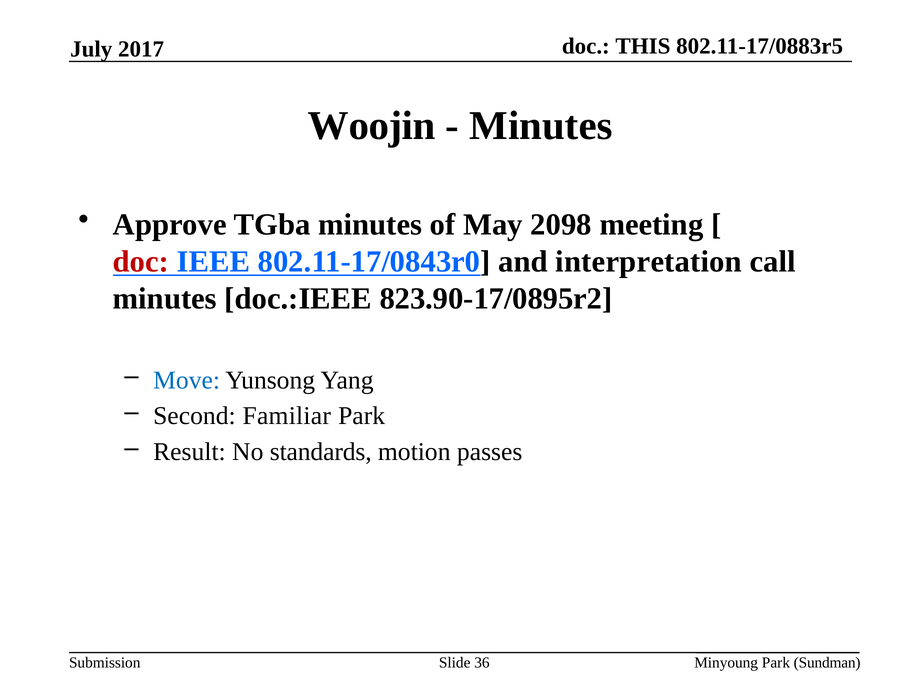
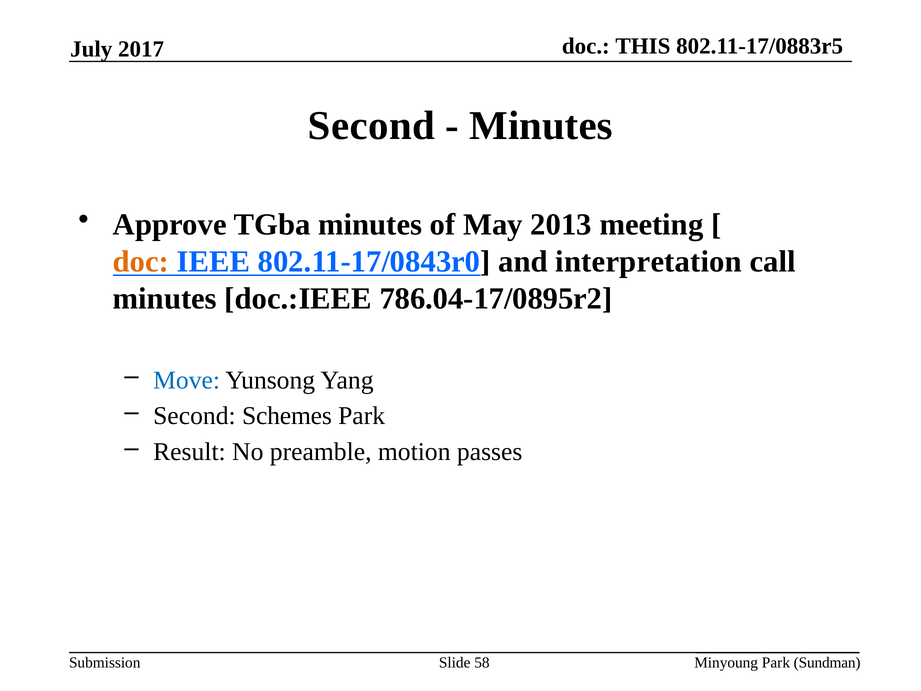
Woojin at (372, 126): Woojin -> Second
2098: 2098 -> 2013
doc at (141, 262) colour: red -> orange
823.90-17/0895r2: 823.90-17/0895r2 -> 786.04-17/0895r2
Familiar: Familiar -> Schemes
standards: standards -> preamble
36: 36 -> 58
